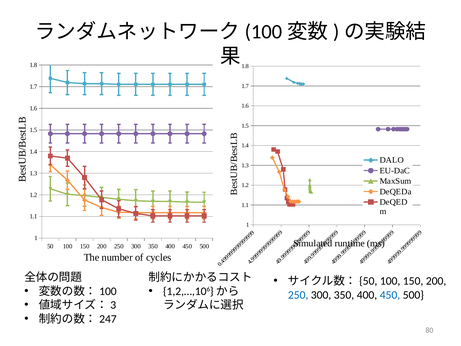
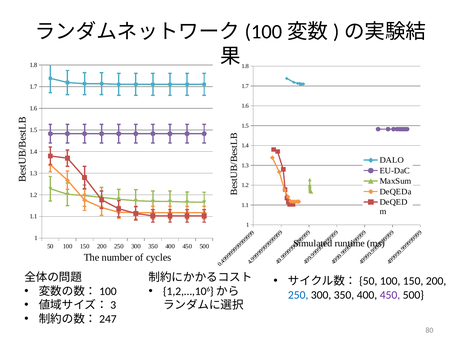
450 at (390, 295) colour: blue -> purple
